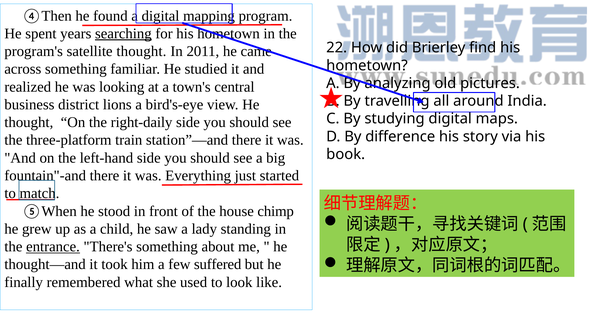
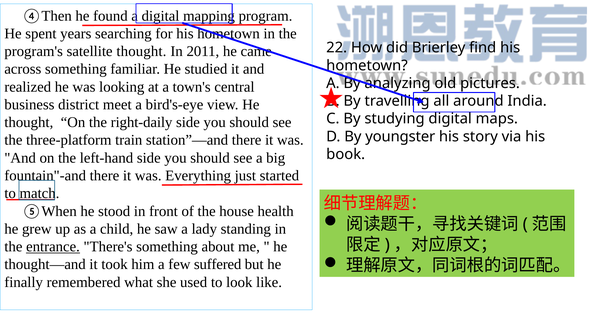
searching underline: present -> none
lions: lions -> meet
difference: difference -> youngster
chimp: chimp -> health
